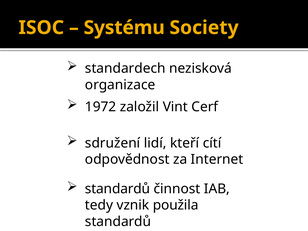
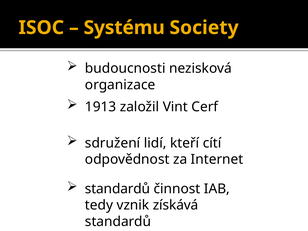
standardech: standardech -> budoucnosti
1972: 1972 -> 1913
použila: použila -> získává
